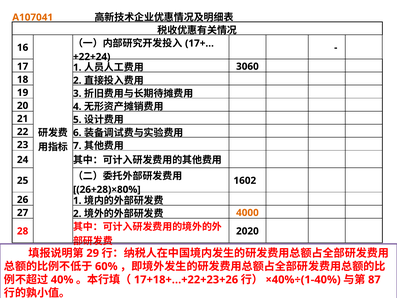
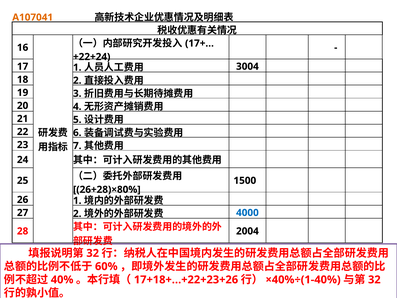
3060: 3060 -> 3004
1602: 1602 -> 1500
4000 colour: orange -> blue
2020: 2020 -> 2004
29 at (93, 253): 29 -> 32
87 at (374, 279): 87 -> 32
